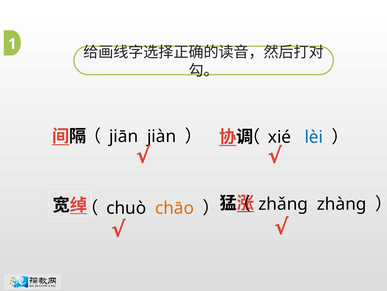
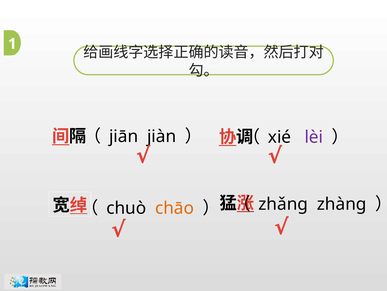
lèi colour: blue -> purple
